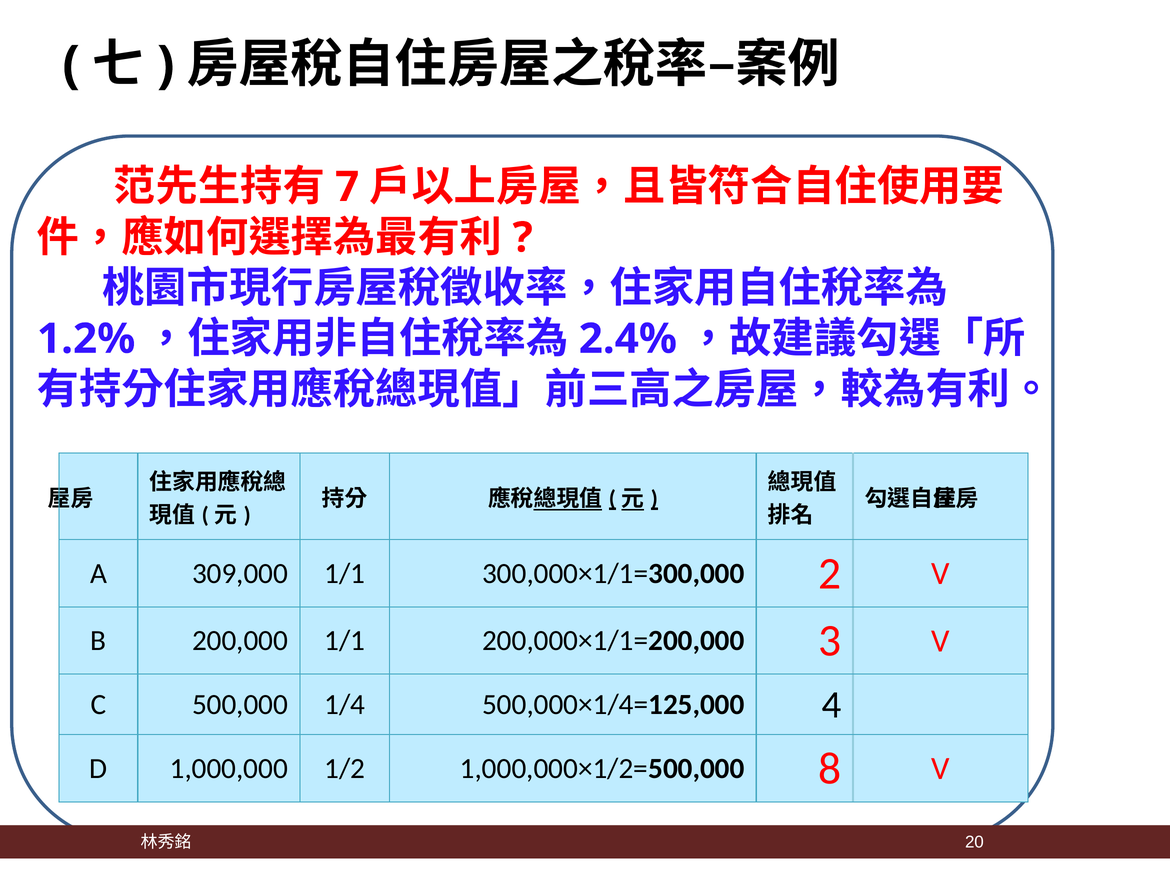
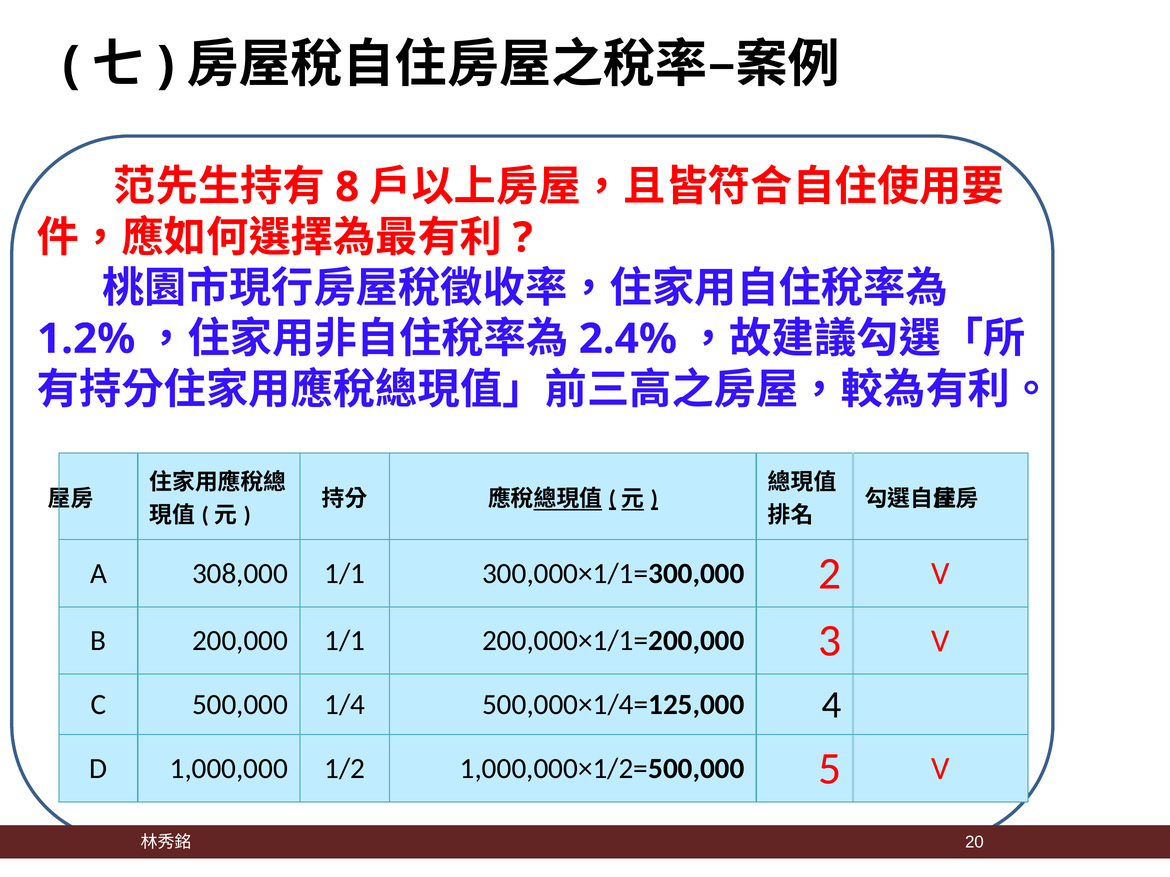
7: 7 -> 8
309,000: 309,000 -> 308,000
8: 8 -> 5
